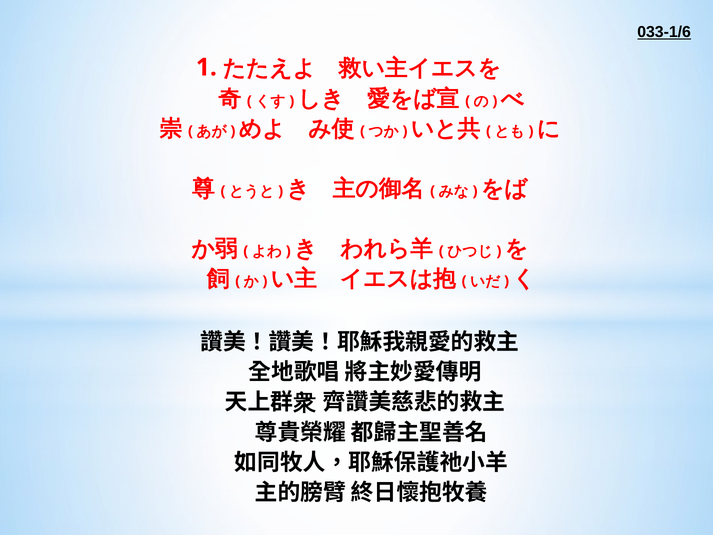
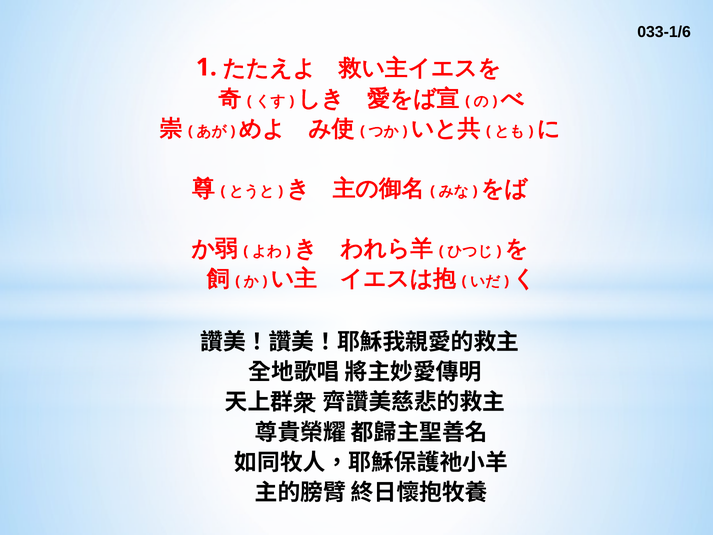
033-1/6 underline: present -> none
